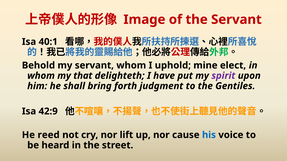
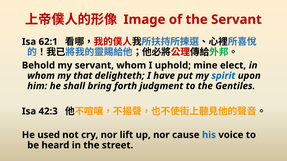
40:1: 40:1 -> 62:1
spirit colour: purple -> blue
42:9: 42:9 -> 42:3
reed: reed -> used
